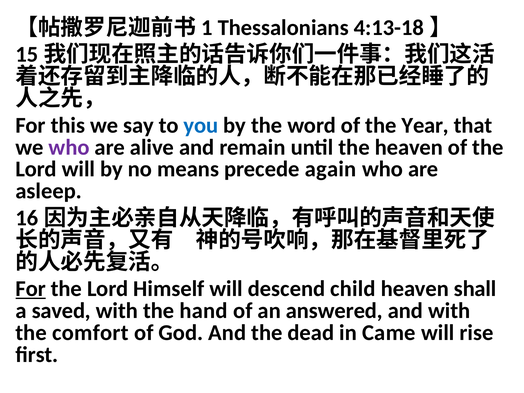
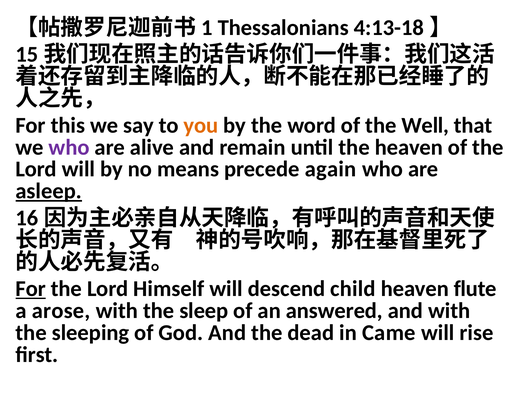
you colour: blue -> orange
Year: Year -> Well
asleep underline: none -> present
shall: shall -> flute
saved: saved -> arose
hand: hand -> sleep
comfort: comfort -> sleeping
